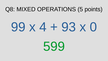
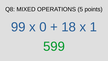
4: 4 -> 0
93: 93 -> 18
0: 0 -> 1
